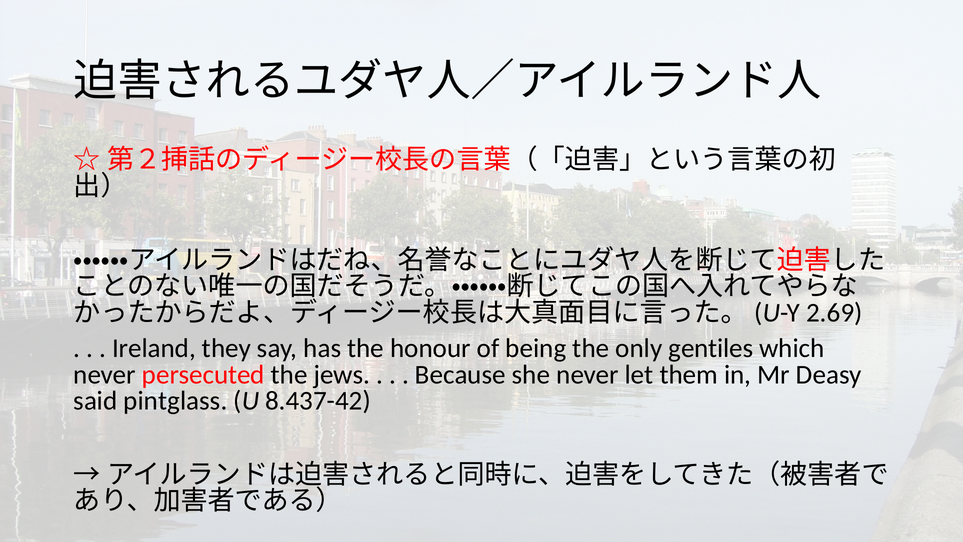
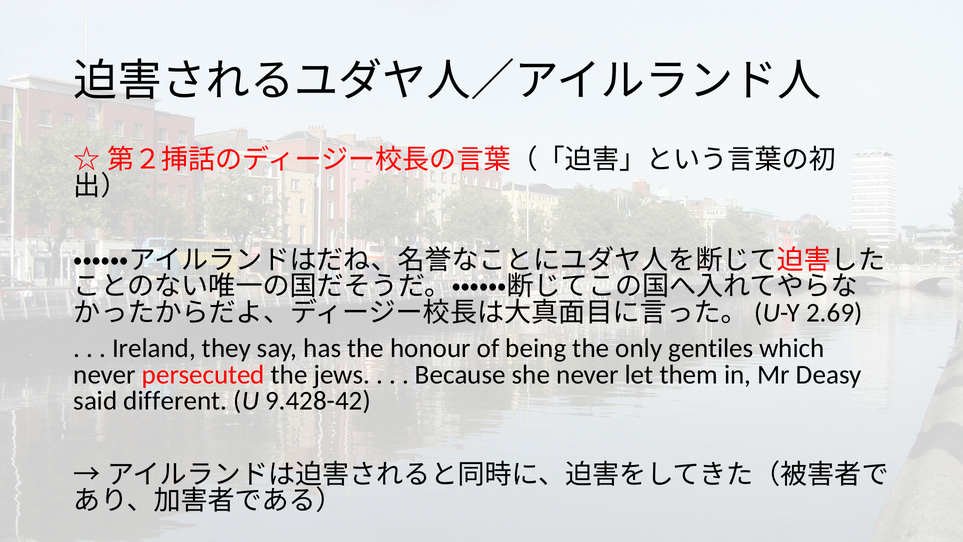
pintglass: pintglass -> different
8.437-42: 8.437-42 -> 9.428-42
